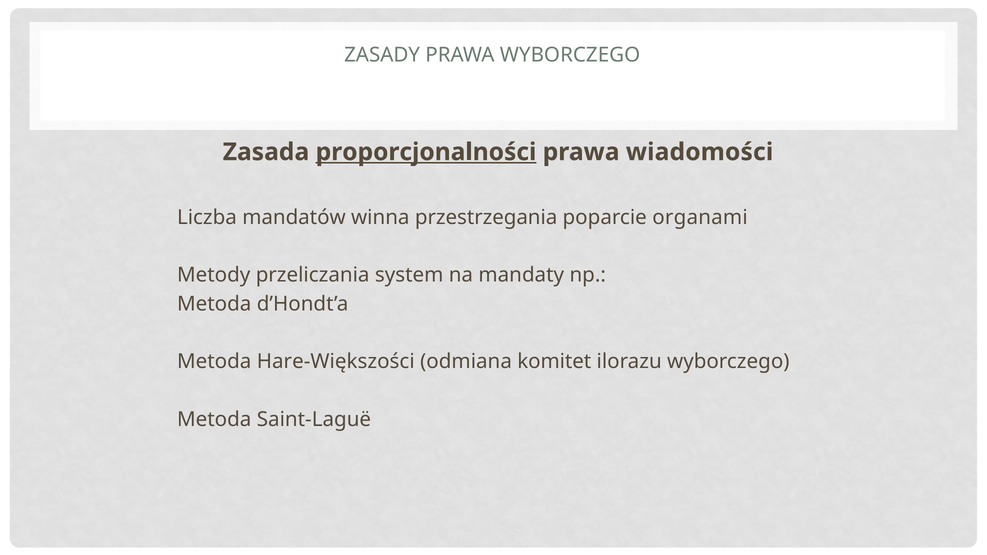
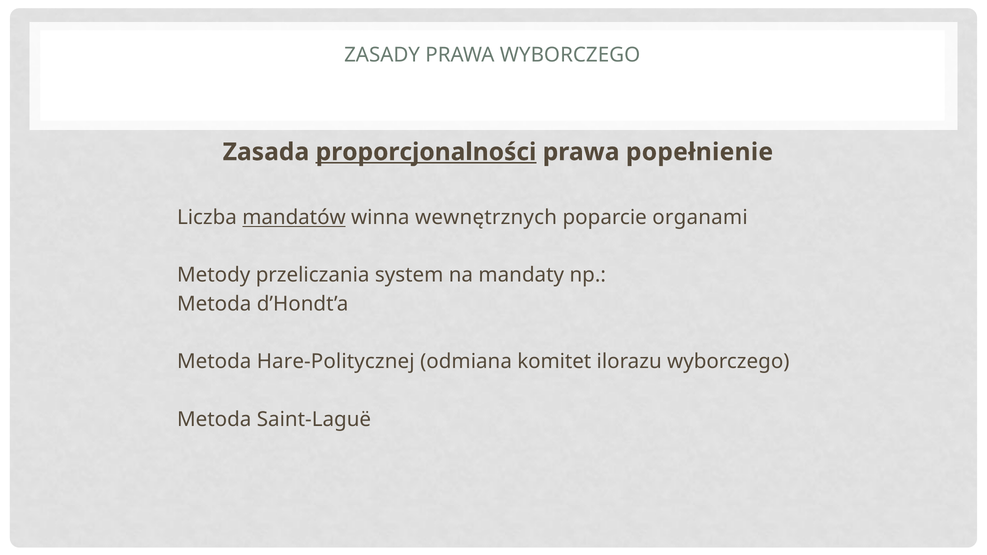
wiadomości: wiadomości -> popełnienie
mandatów underline: none -> present
przestrzegania: przestrzegania -> wewnętrznych
Hare-Większości: Hare-Większości -> Hare-Politycznej
